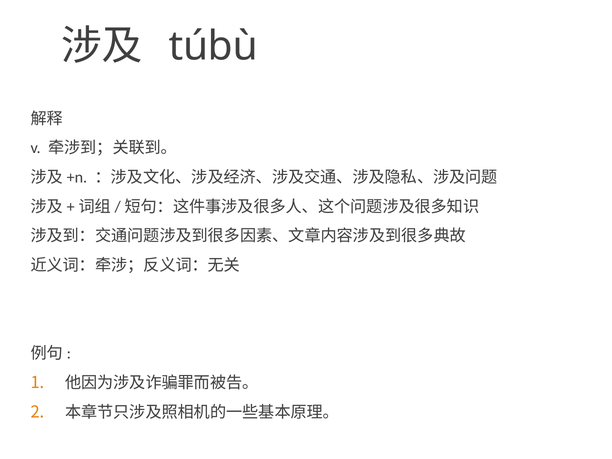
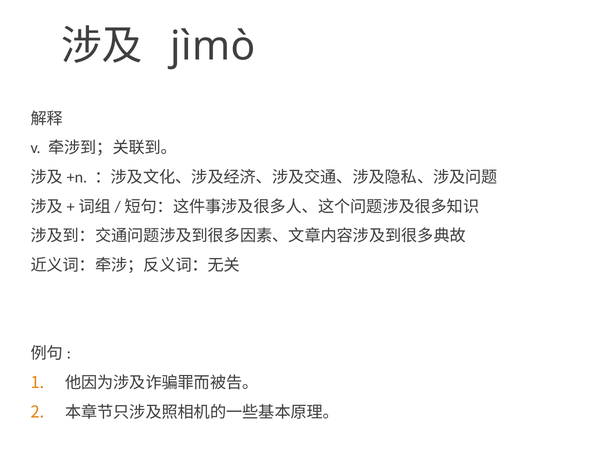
túbù: túbù -> jìmò
